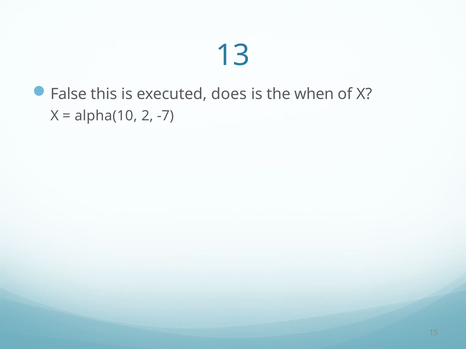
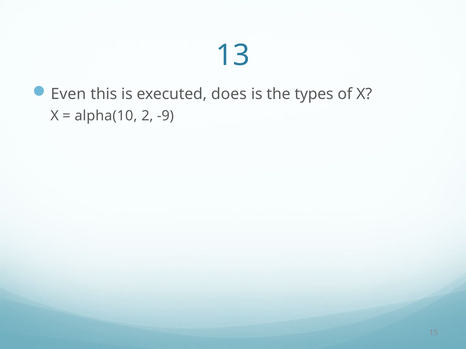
False: False -> Even
when: when -> types
-7: -7 -> -9
